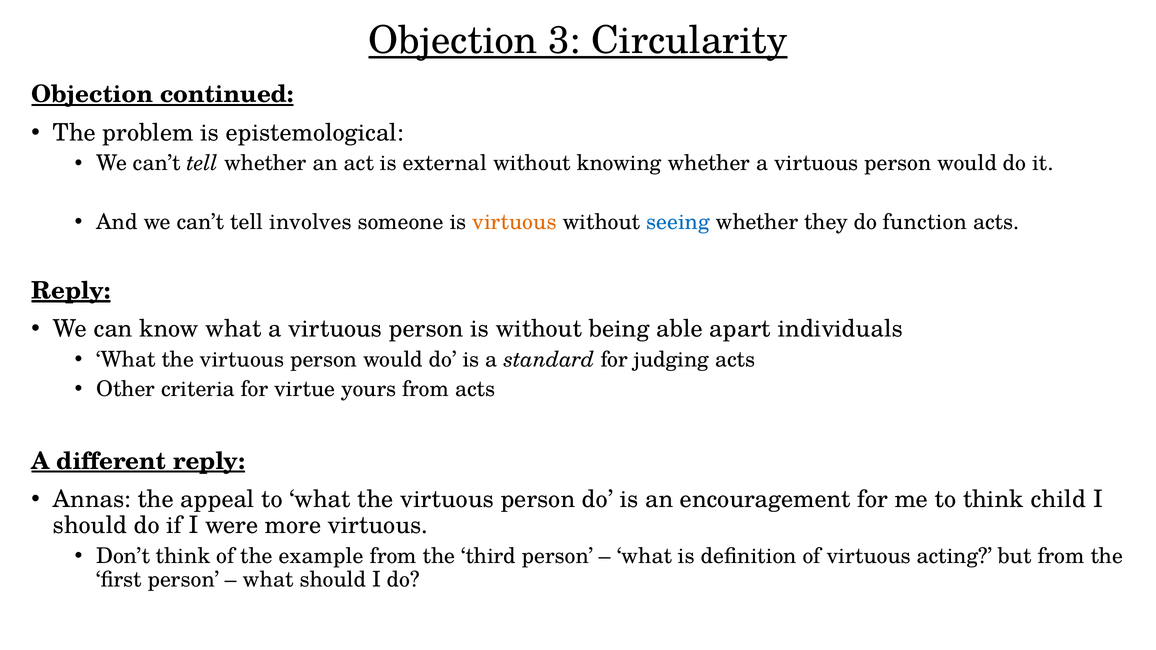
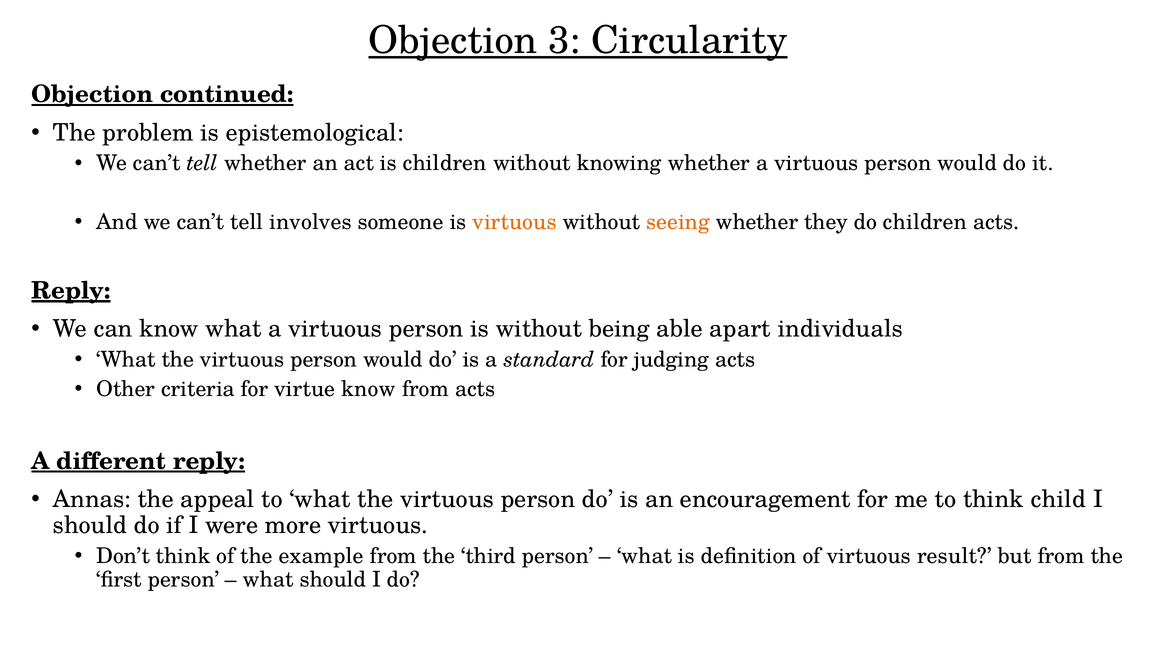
is external: external -> children
seeing colour: blue -> orange
do function: function -> children
virtue yours: yours -> know
acting: acting -> result
